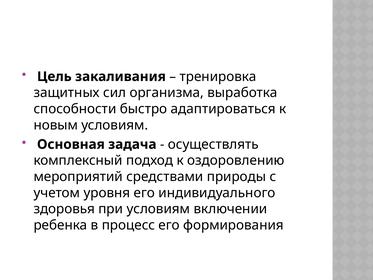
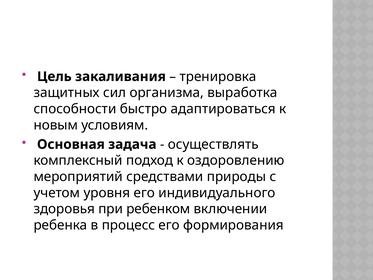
при условиям: условиям -> ребенком
